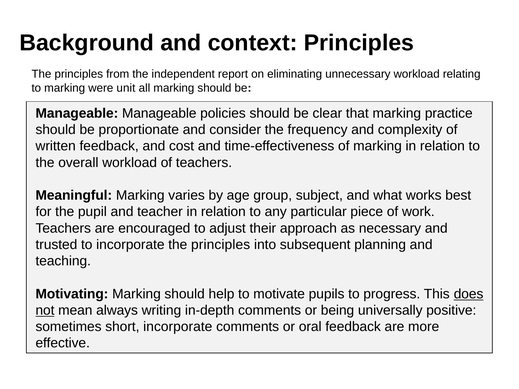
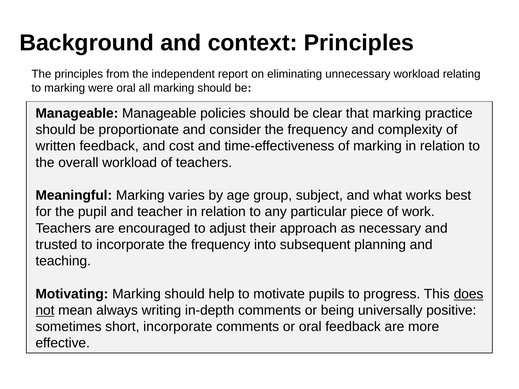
were unit: unit -> oral
incorporate the principles: principles -> frequency
